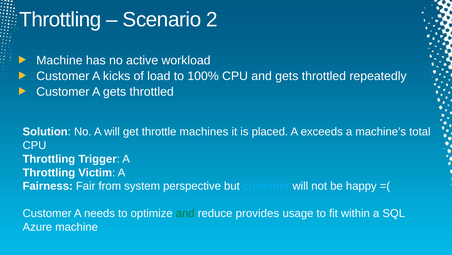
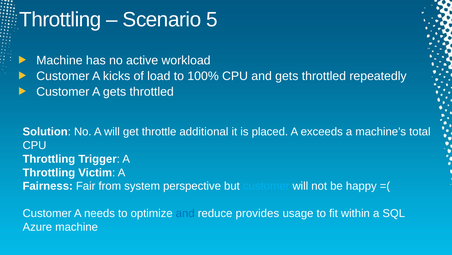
2: 2 -> 5
machines: machines -> additional
and at (185, 213) colour: green -> blue
